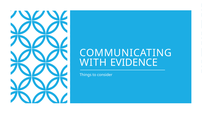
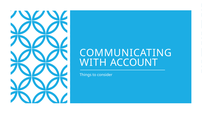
EVIDENCE: EVIDENCE -> ACCOUNT
